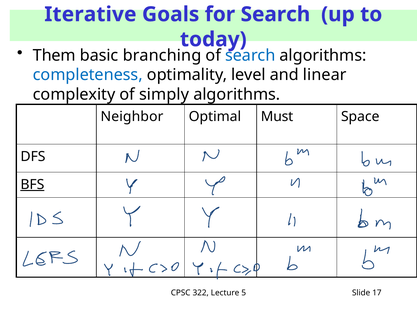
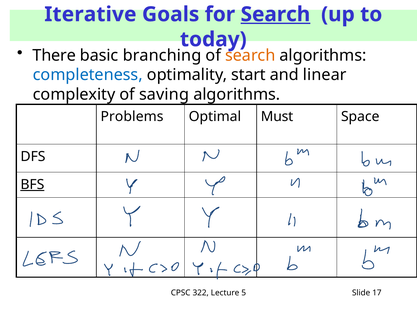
Search at (275, 14) underline: none -> present
Them: Them -> There
search at (250, 55) colour: blue -> orange
level: level -> start
simply: simply -> saving
Neighbor: Neighbor -> Problems
